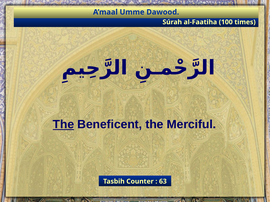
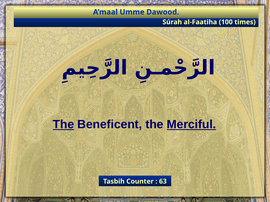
Merciful underline: none -> present
